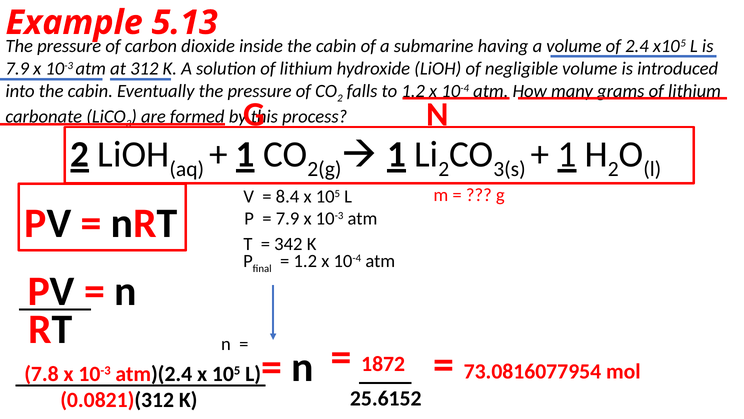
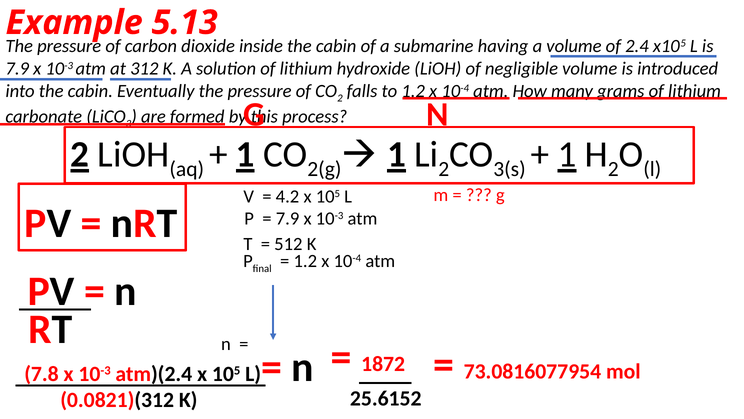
8.4: 8.4 -> 4.2
342: 342 -> 512
